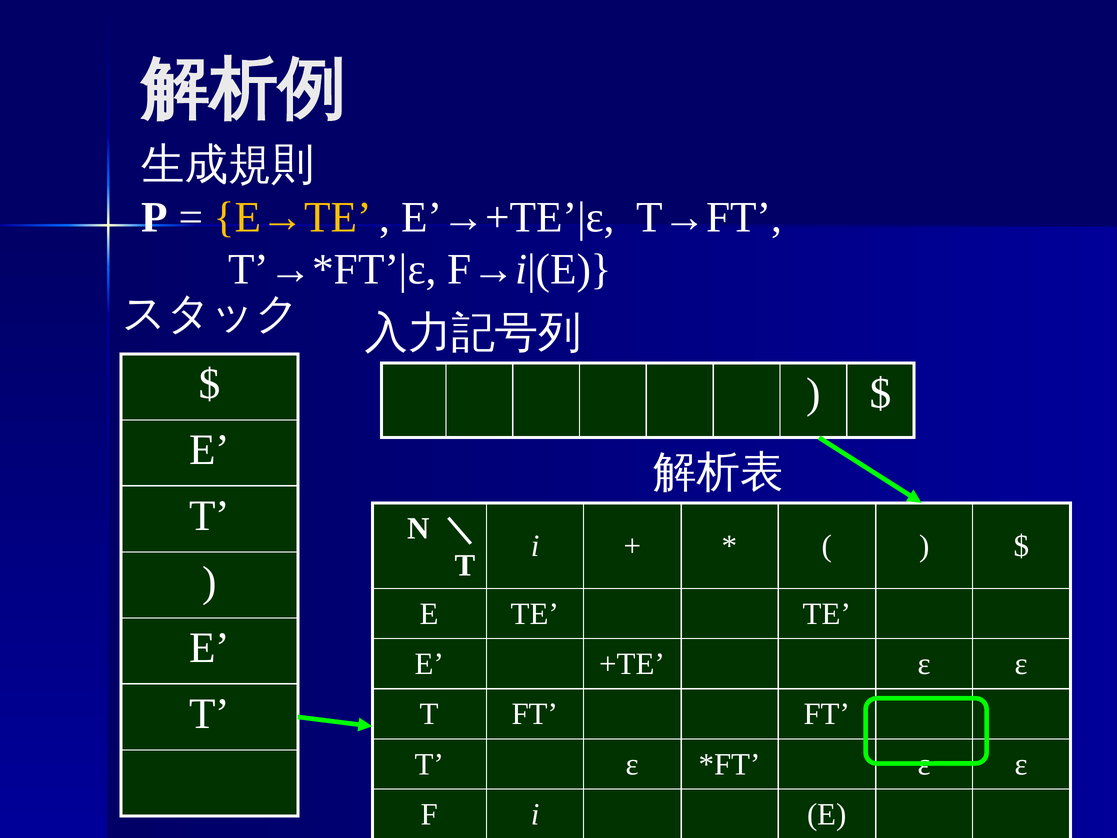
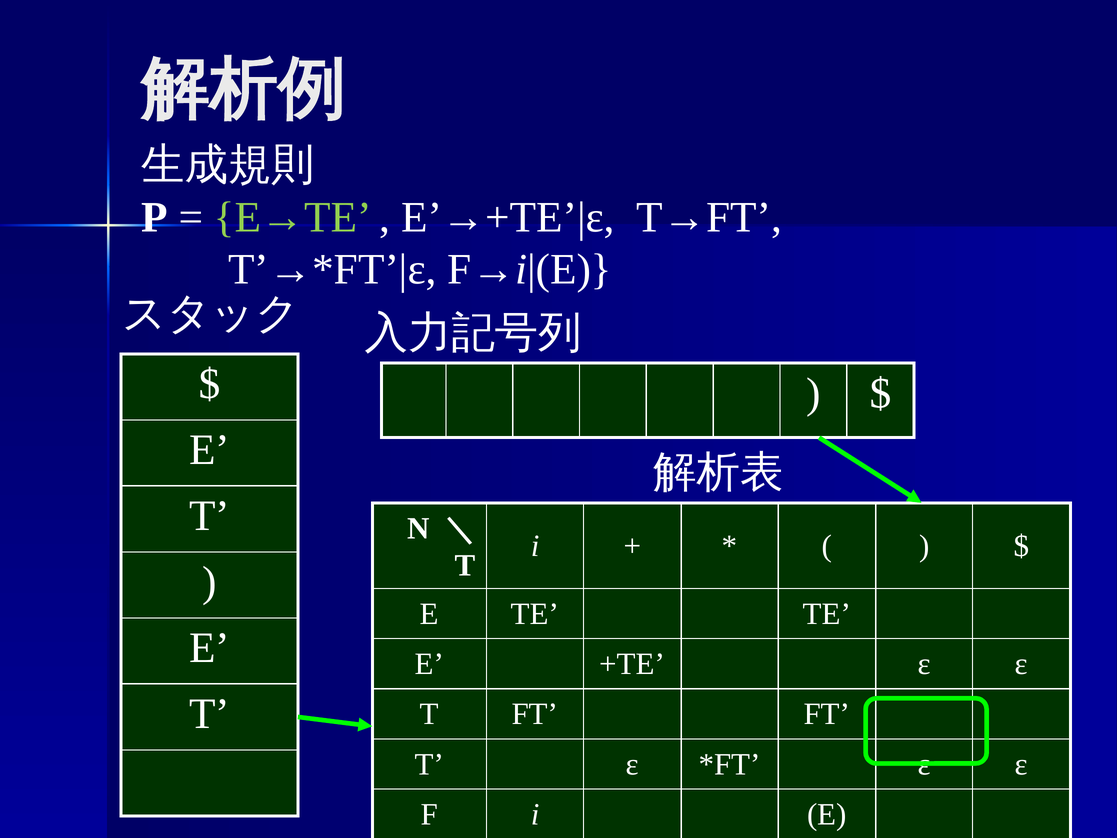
E→TE colour: yellow -> light green
